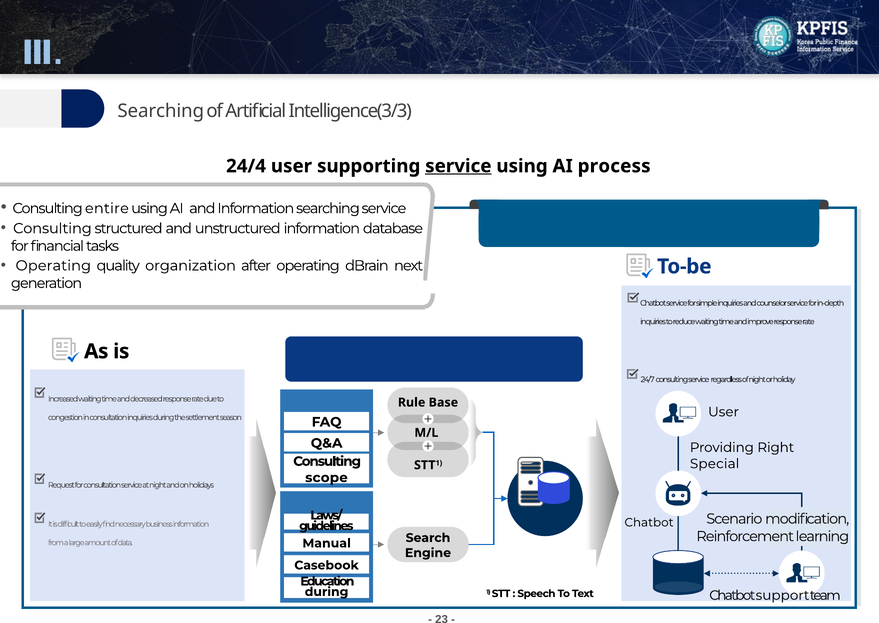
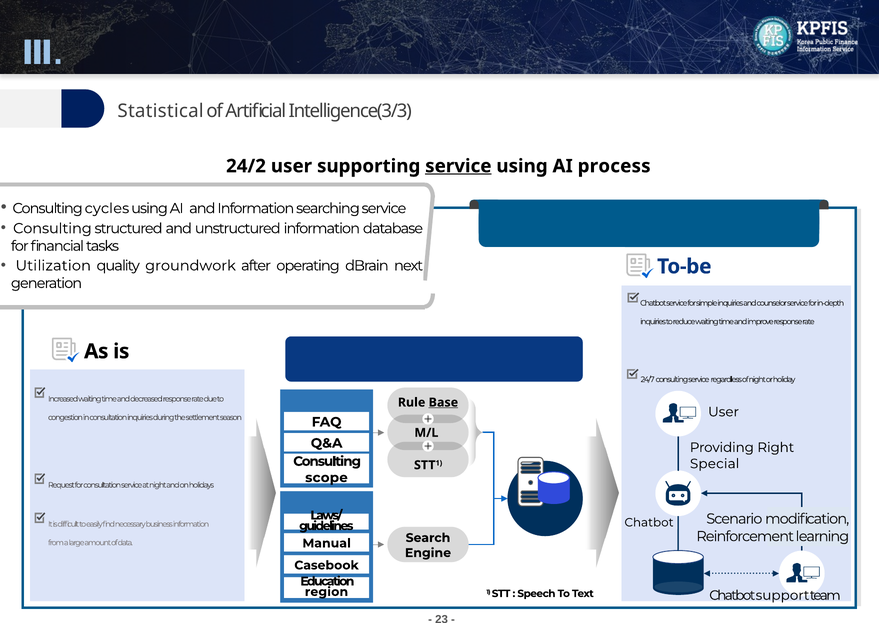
Searching at (161, 111): Searching -> Statistical
24/4: 24/4 -> 24/2
entire: entire -> cycles
Operating at (53, 266): Operating -> Utilization
organization: organization -> groundwork
Base underline: none -> present
during at (327, 592): during -> region
